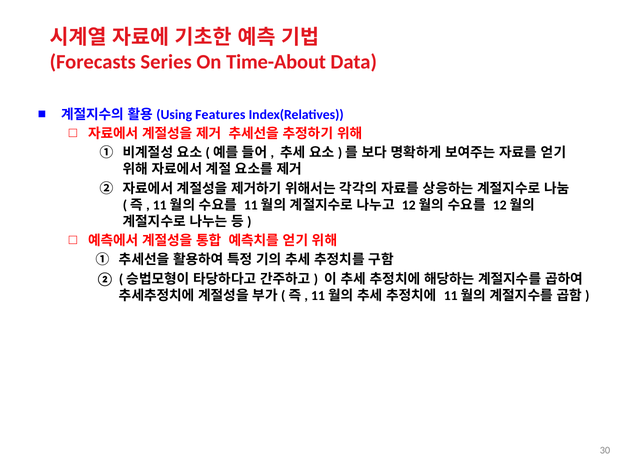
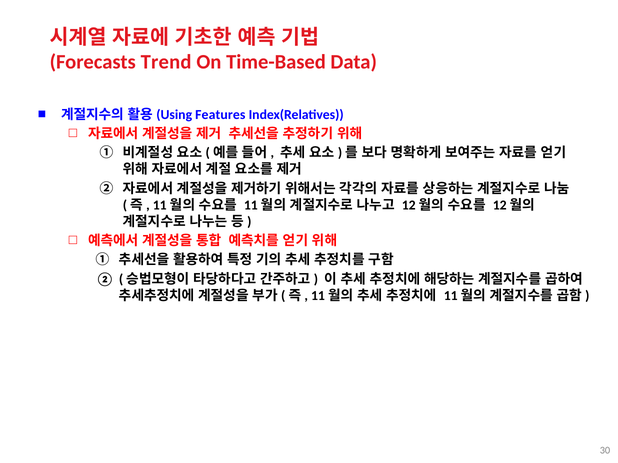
Series: Series -> Trend
Time-About: Time-About -> Time-Based
